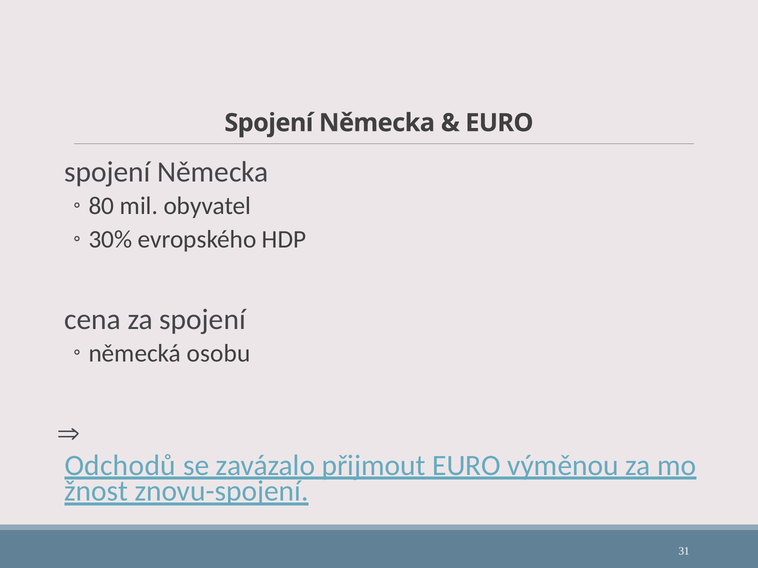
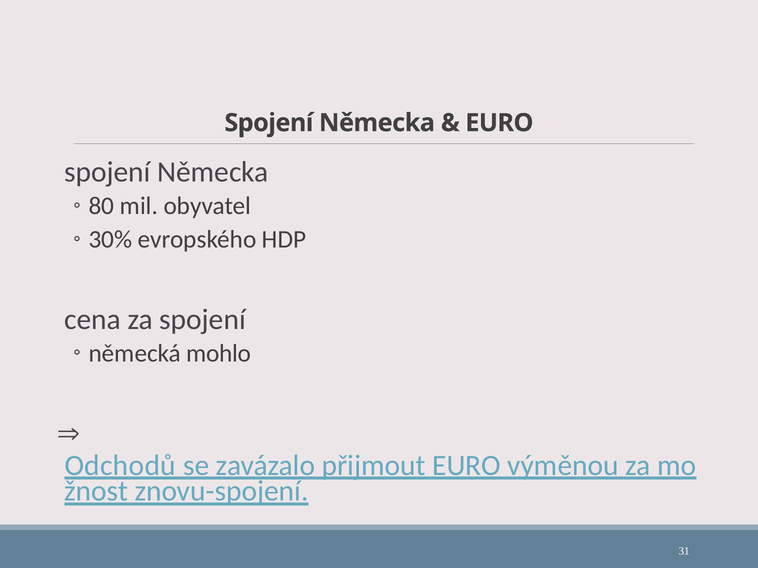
osobu: osobu -> mohlo
